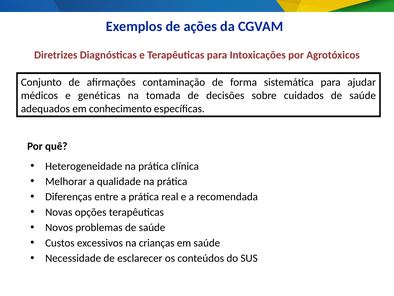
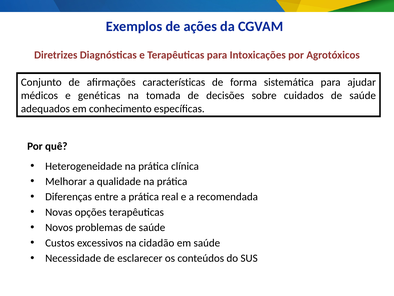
contaminação: contaminação -> características
crianças: crianças -> cidadão
